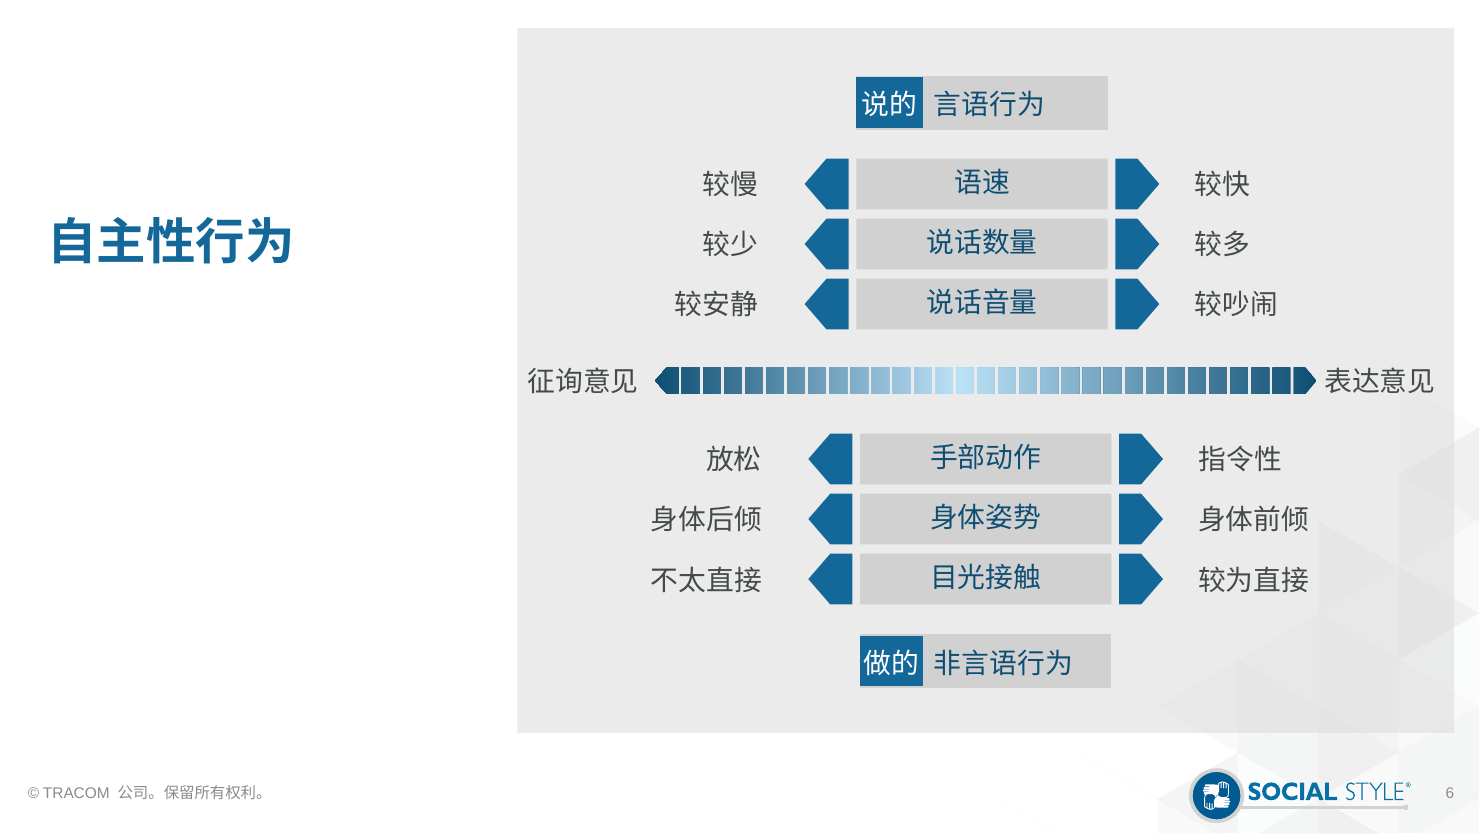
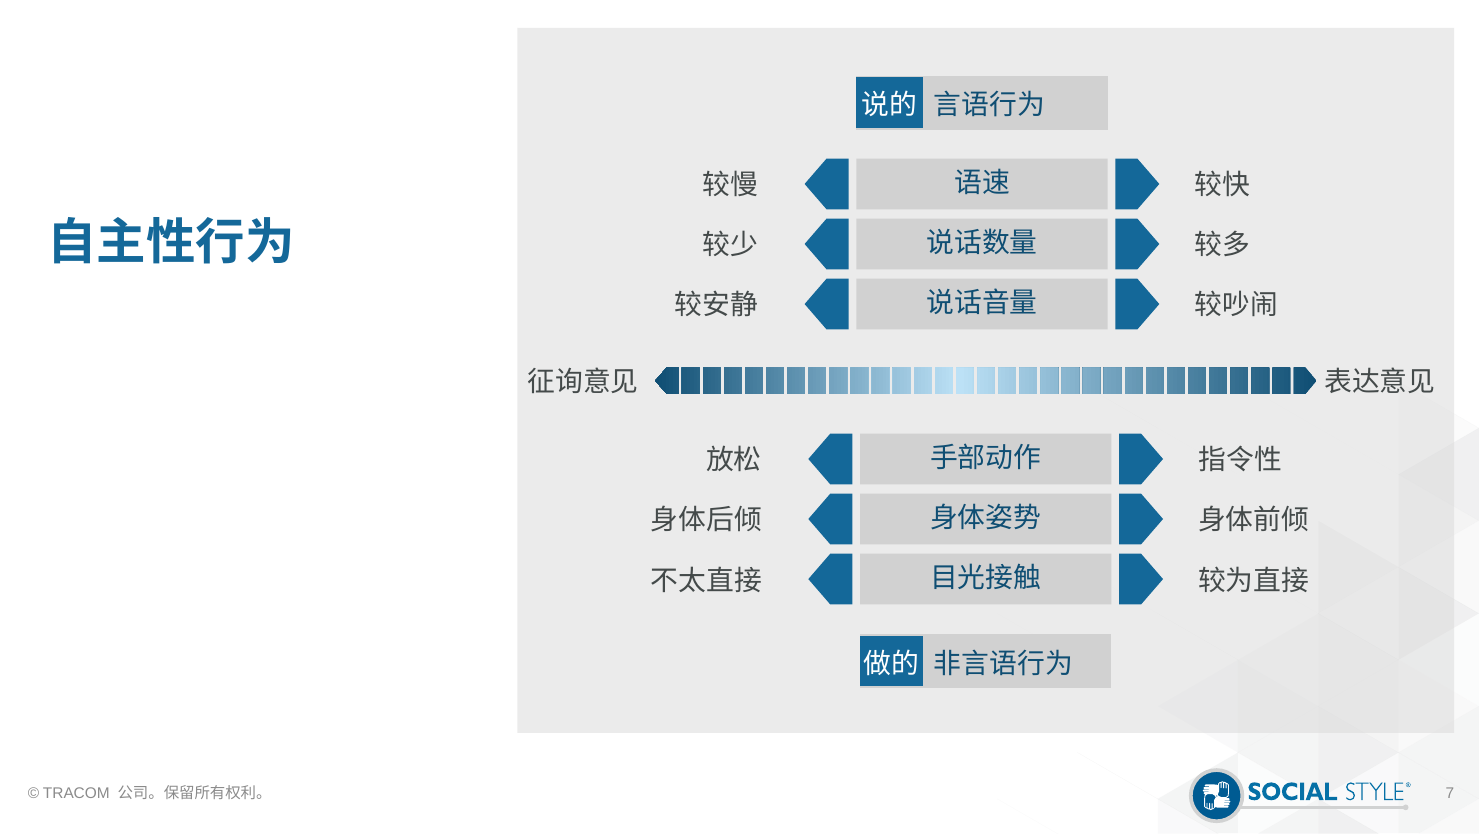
6: 6 -> 7
